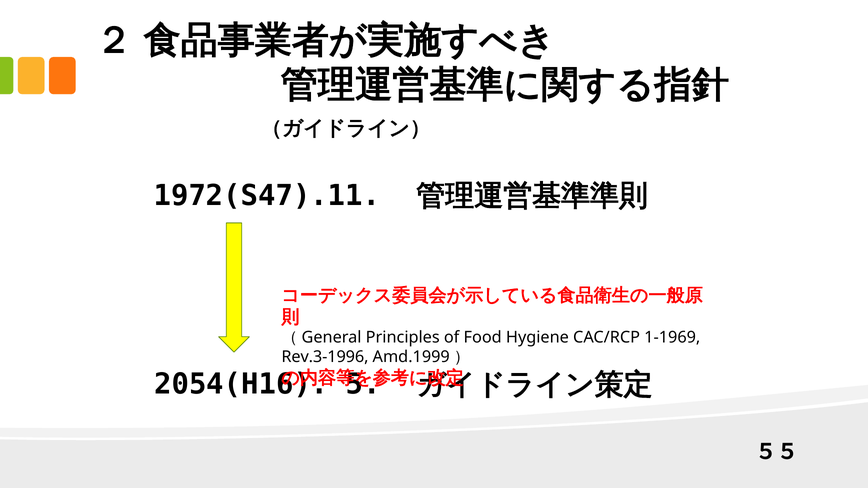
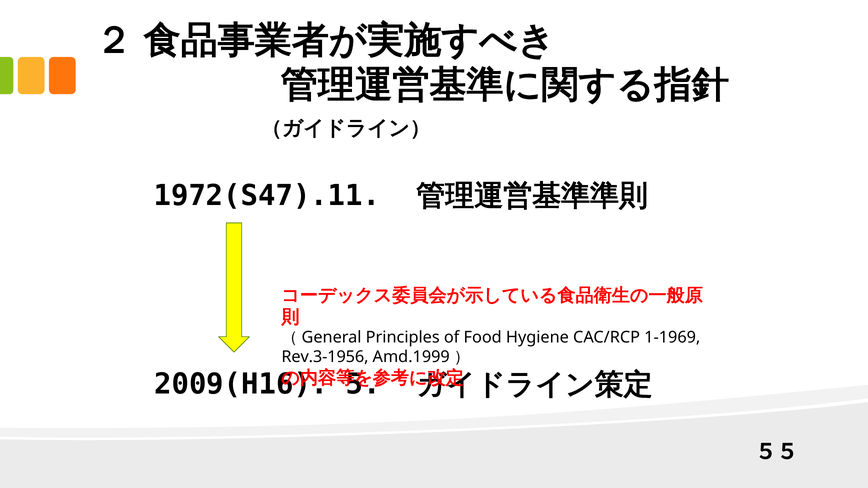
Rev.3-1996: Rev.3-1996 -> Rev.3-1956
2054(H16: 2054(H16 -> 2009(H16
